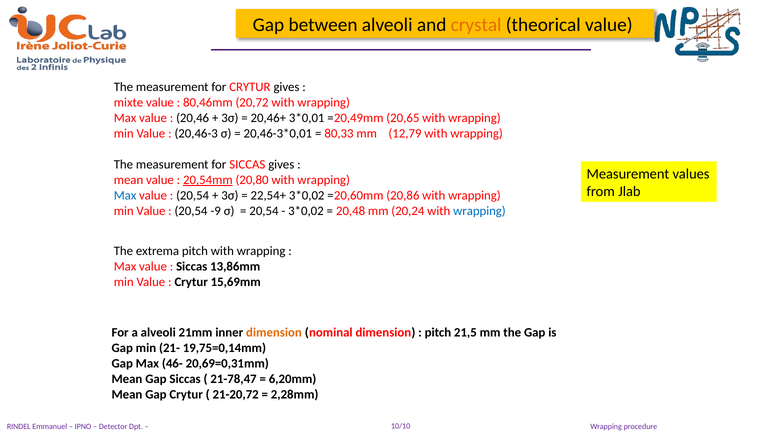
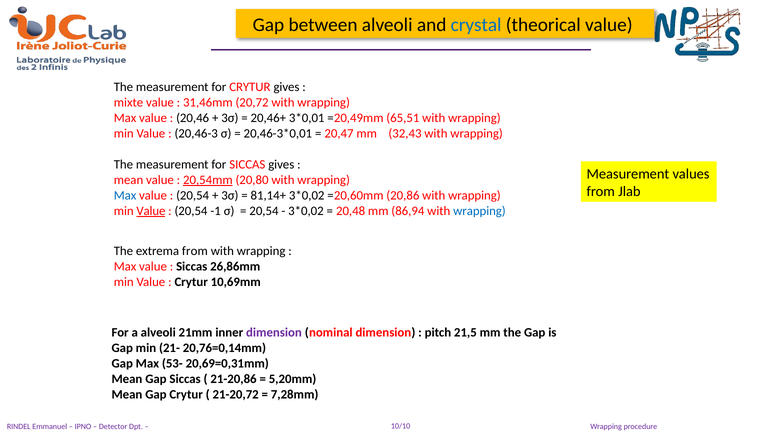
crystal colour: orange -> blue
80,46mm: 80,46mm -> 31,46mm
20,65: 20,65 -> 65,51
80,33: 80,33 -> 20,47
12,79: 12,79 -> 32,43
22,54+: 22,54+ -> 81,14+
Value at (151, 211) underline: none -> present
-9: -9 -> -1
20,24: 20,24 -> 86,94
extrema pitch: pitch -> from
13,86mm: 13,86mm -> 26,86mm
15,69mm: 15,69mm -> 10,69mm
dimension at (274, 332) colour: orange -> purple
19,75=0,14mm: 19,75=0,14mm -> 20,76=0,14mm
46-: 46- -> 53-
21-78,47: 21-78,47 -> 21-20,86
6,20mm: 6,20mm -> 5,20mm
2,28mm: 2,28mm -> 7,28mm
